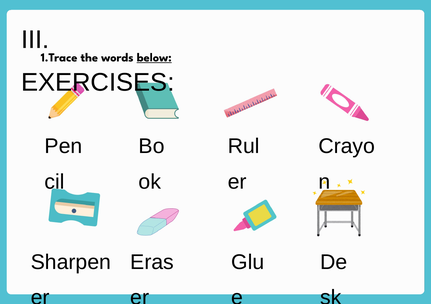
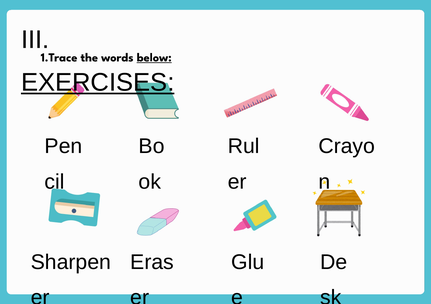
EXERCISES underline: none -> present
